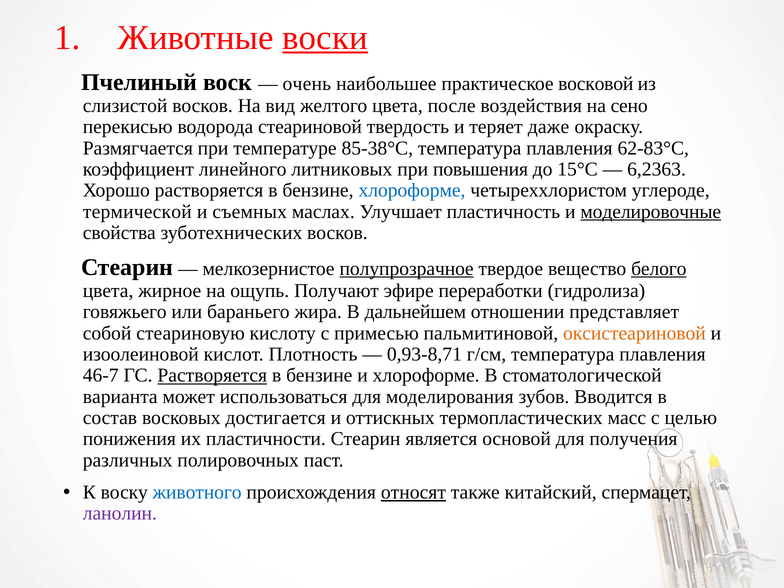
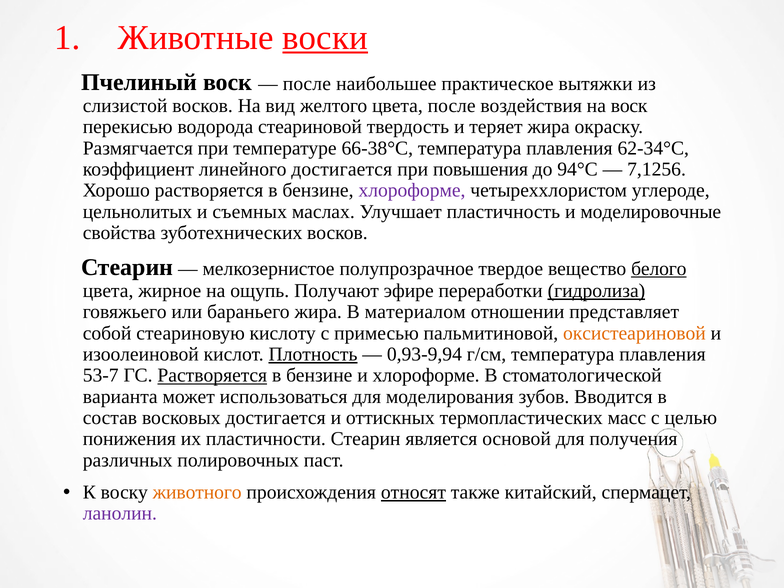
очень at (307, 84): очень -> после
восковой: восковой -> вытяжки
на сено: сено -> воск
теряет даже: даже -> жира
85-38°С: 85-38°С -> 66-38°С
62-83°С: 62-83°С -> 62-34°С
линейного литниковых: литниковых -> достигается
15°С: 15°С -> 94°С
6,2363: 6,2363 -> 7,1256
хлороформе at (412, 191) colour: blue -> purple
термической: термической -> цельнолитых
моделировочные underline: present -> none
полупрозрачное underline: present -> none
гидролиза underline: none -> present
дальнейшем: дальнейшем -> материалом
Плотность underline: none -> present
0,93-8,71: 0,93-8,71 -> 0,93-9,94
46-7: 46-7 -> 53-7
животного colour: blue -> orange
